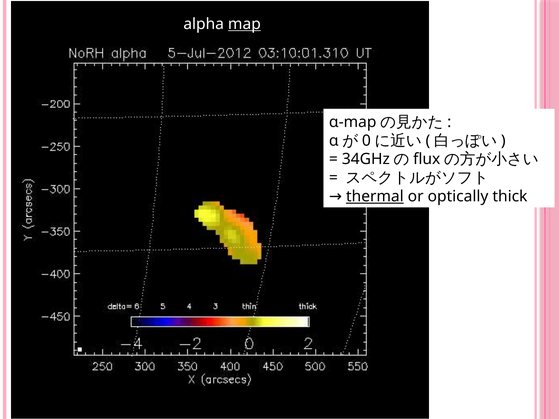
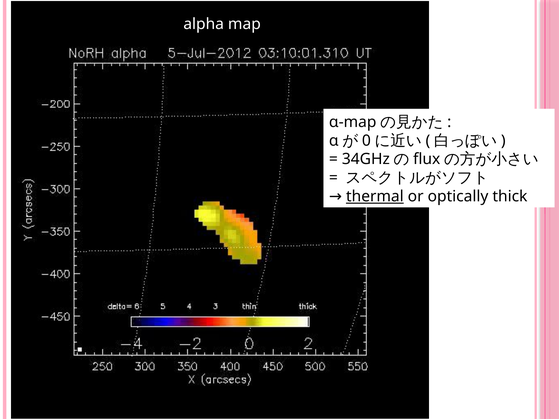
map underline: present -> none
